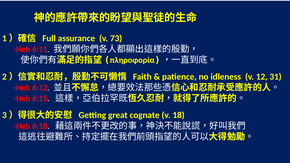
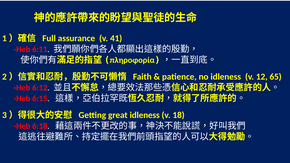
73: 73 -> 41
31: 31 -> 65
great cognate: cognate -> idleness
